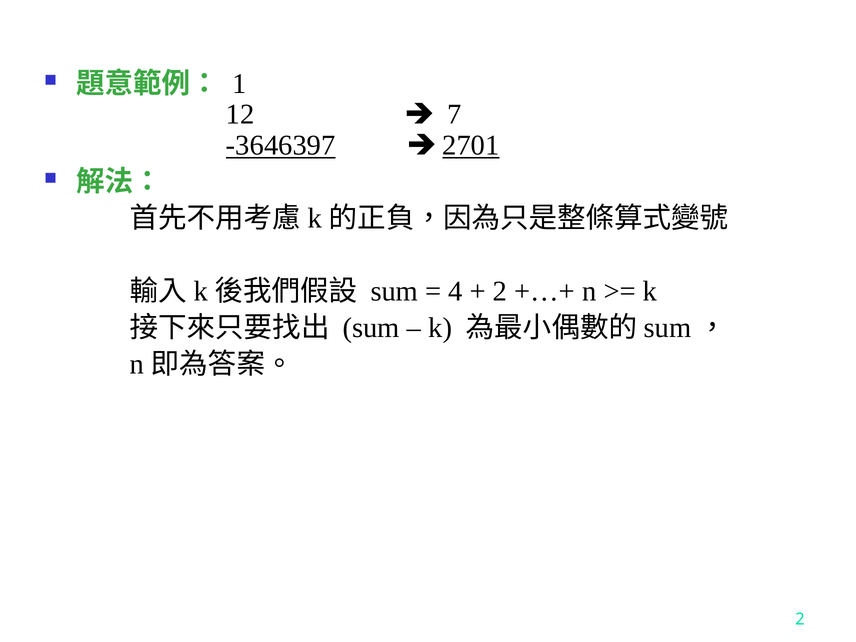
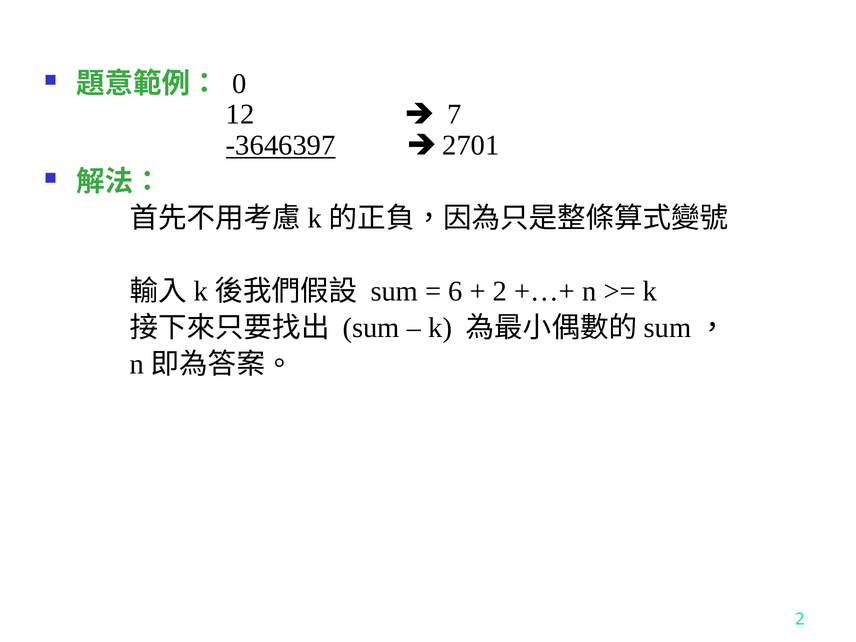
1: 1 -> 0
2701 underline: present -> none
4: 4 -> 6
